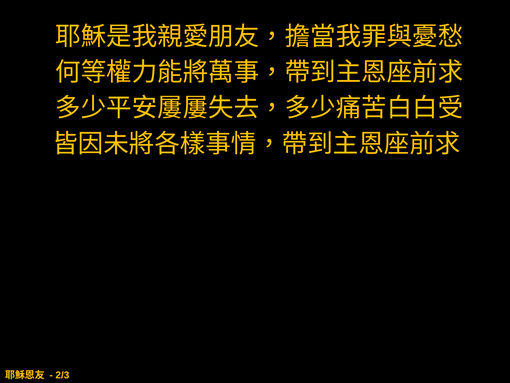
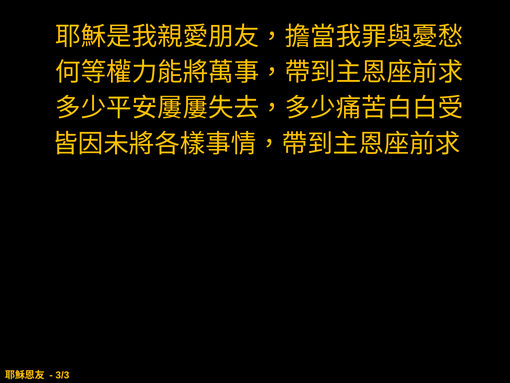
2/3: 2/3 -> 3/3
